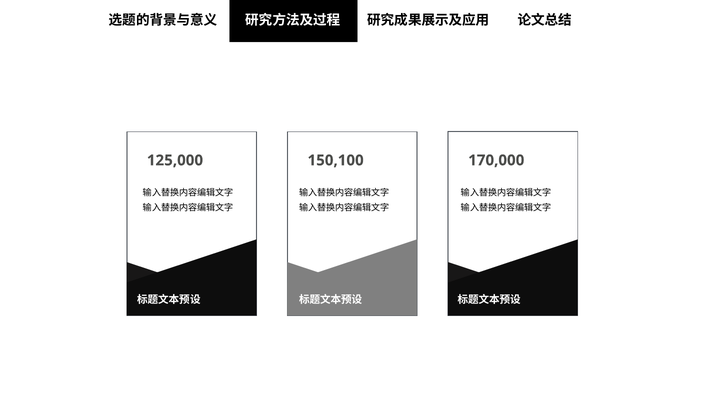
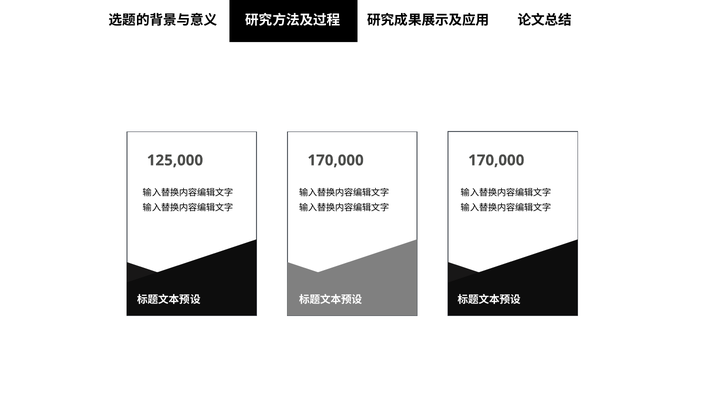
150,100 at (336, 160): 150,100 -> 170,000
